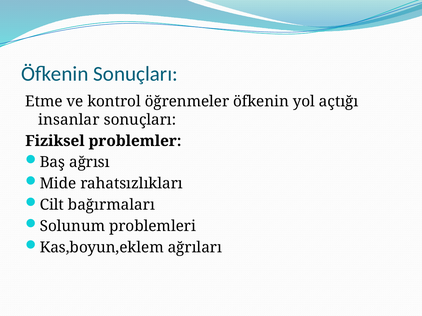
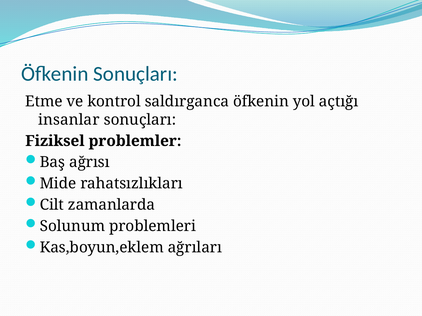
öğrenmeler: öğrenmeler -> saldırganca
bağırmaları: bağırmaları -> zamanlarda
